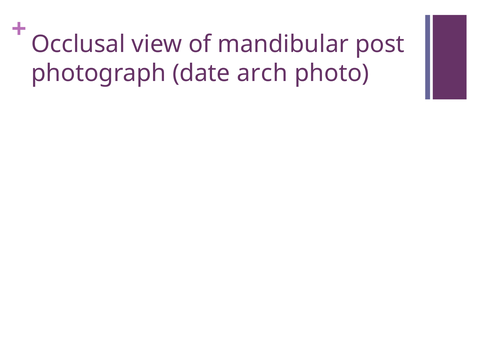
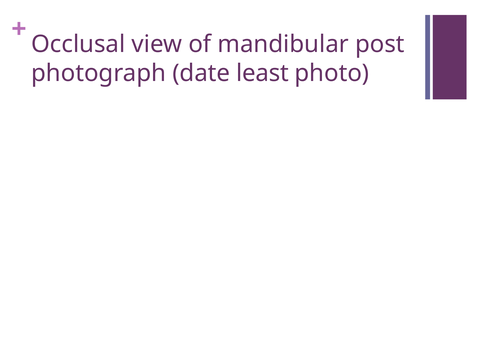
arch: arch -> least
